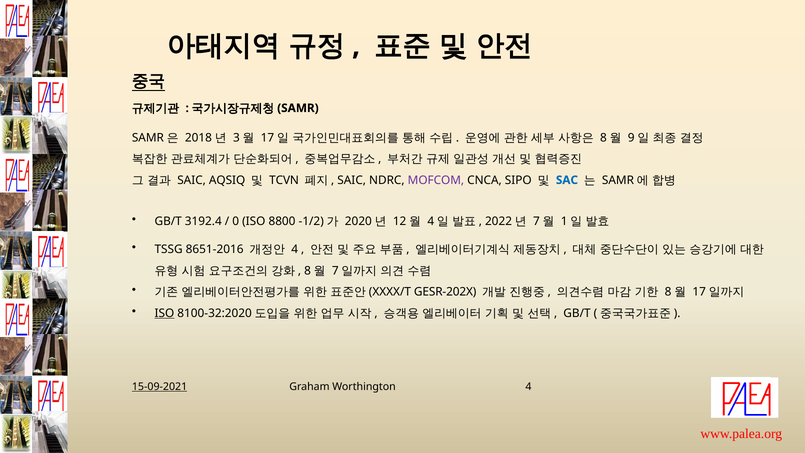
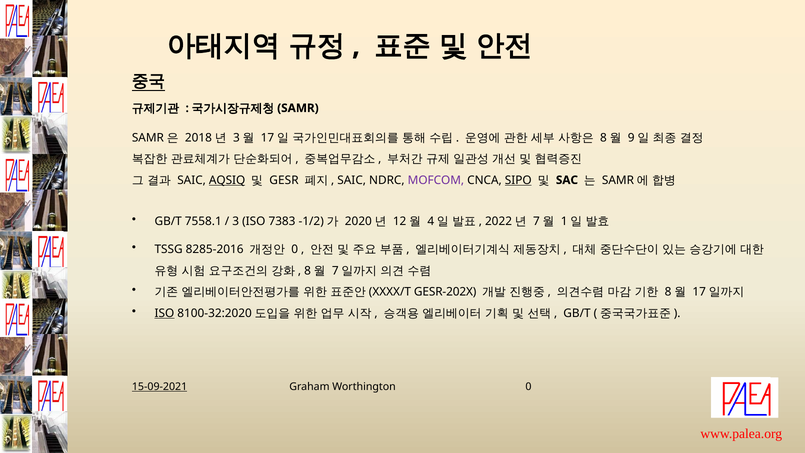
AQSIQ underline: none -> present
TCVN: TCVN -> GESR
SIPO underline: none -> present
SAC colour: blue -> black
3192.4: 3192.4 -> 7558.1
0: 0 -> 3
8800: 8800 -> 7383
8651-2016: 8651-2016 -> 8285-2016
4 at (295, 249): 4 -> 0
Worthington 4: 4 -> 0
